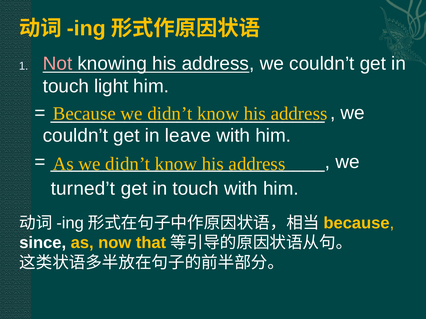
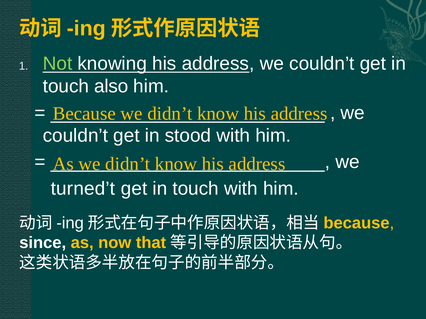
Not colour: pink -> light green
light: light -> also
leave: leave -> stood
